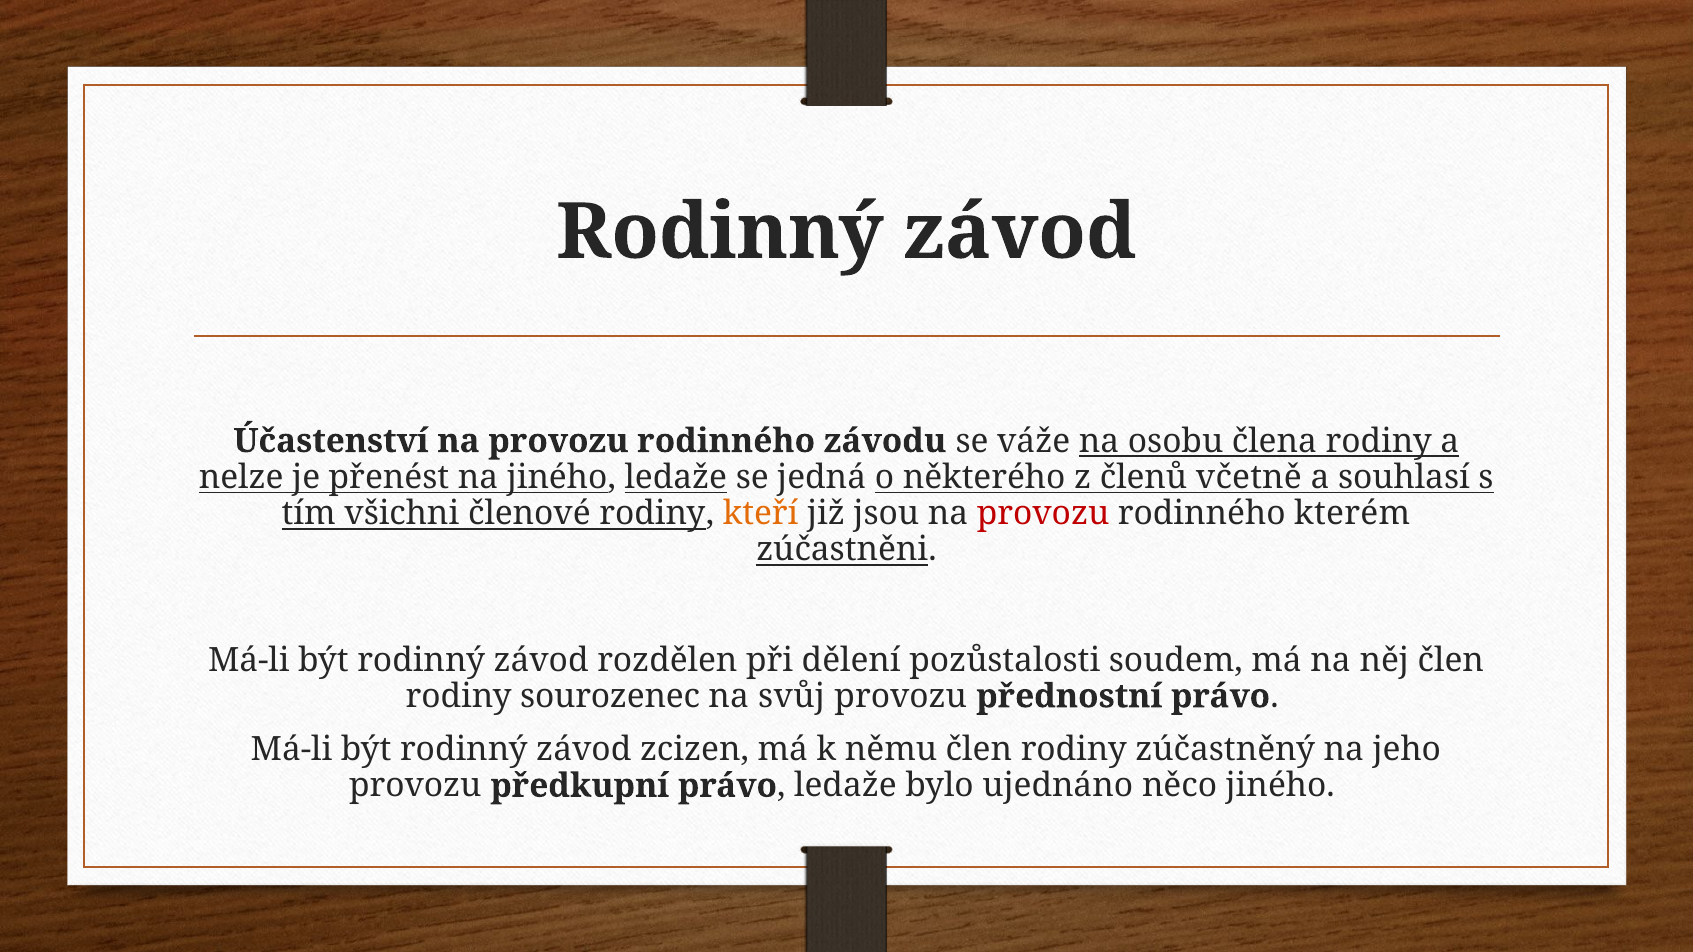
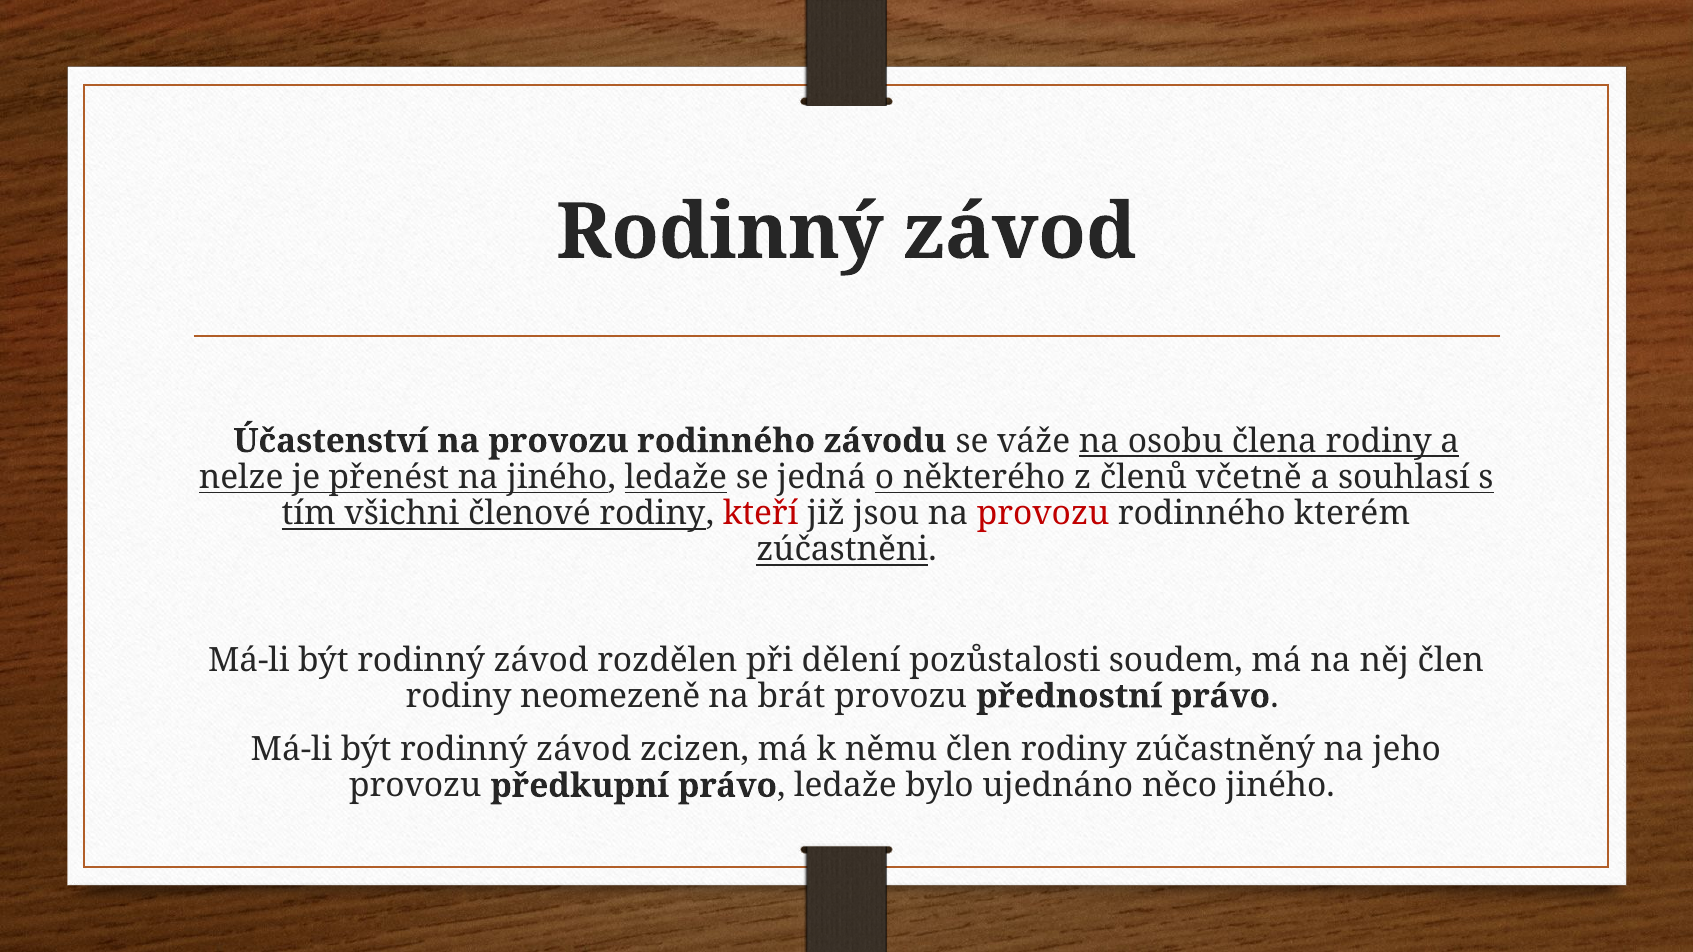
kteří colour: orange -> red
sourozenec: sourozenec -> neomezeně
svůj: svůj -> brát
